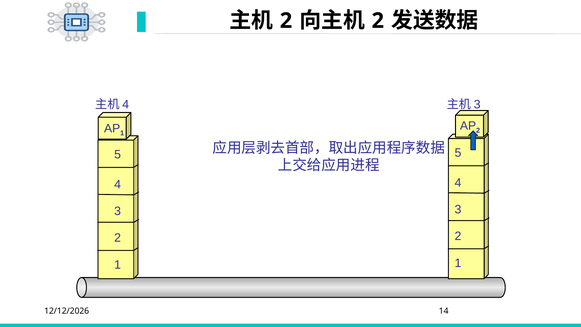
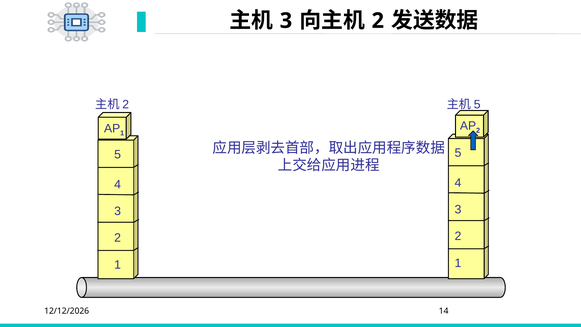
2 at (286, 21): 2 -> 3
4 at (126, 104): 4 -> 2
3 at (477, 104): 3 -> 5
